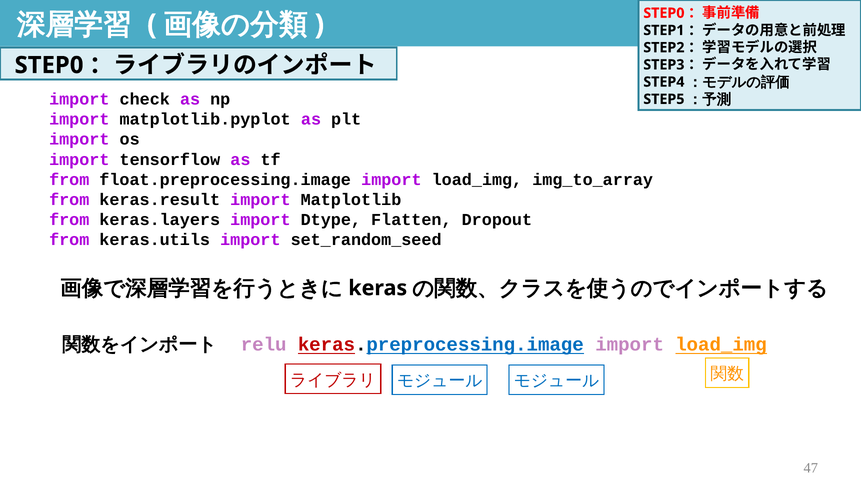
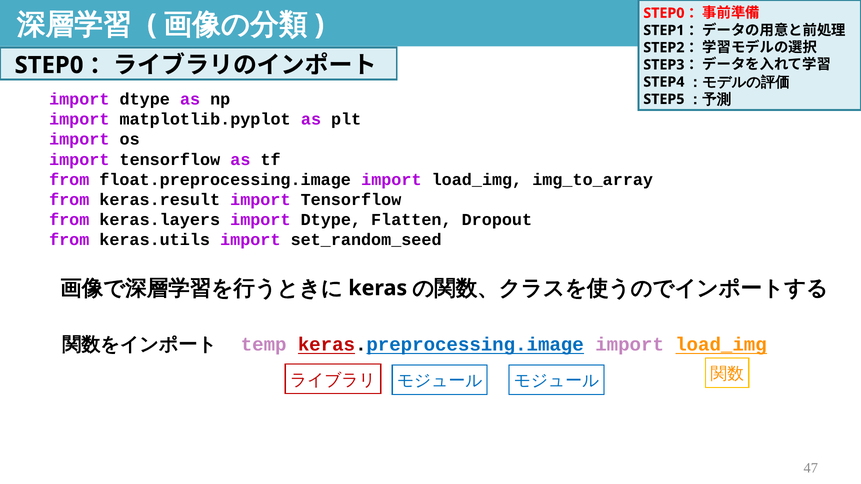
check at (145, 99): check -> dtype
Matplotlib at (351, 200): Matplotlib -> Tensorflow
relu: relu -> temp
